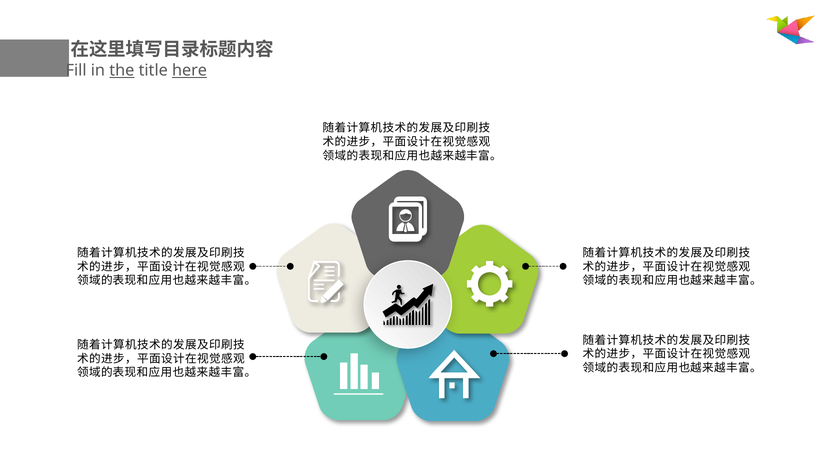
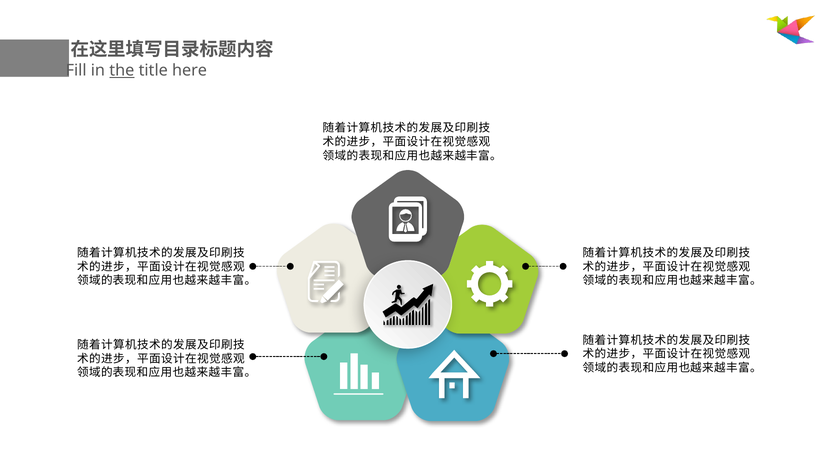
here underline: present -> none
